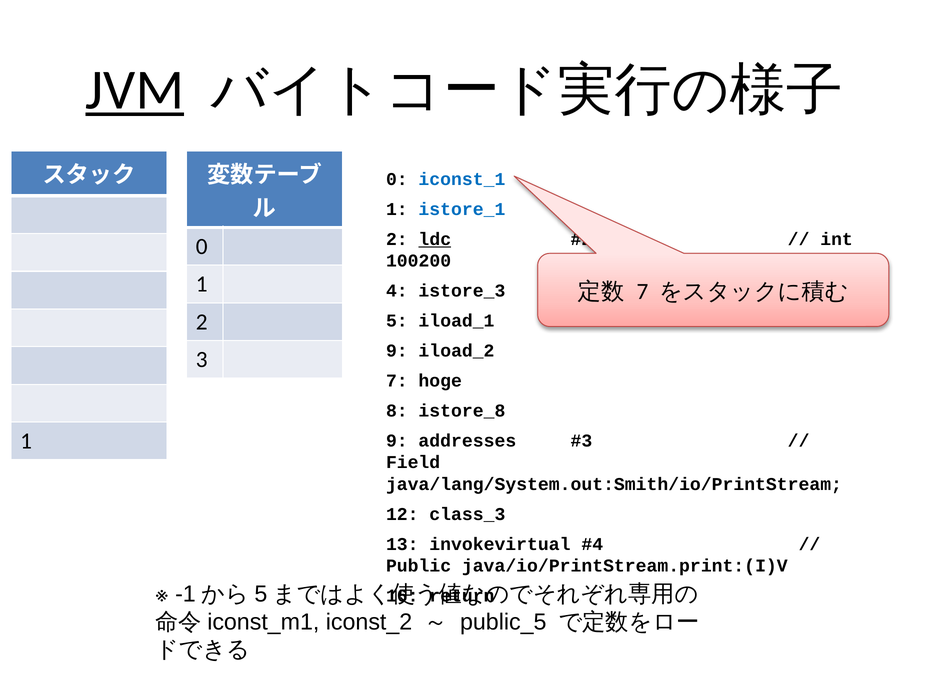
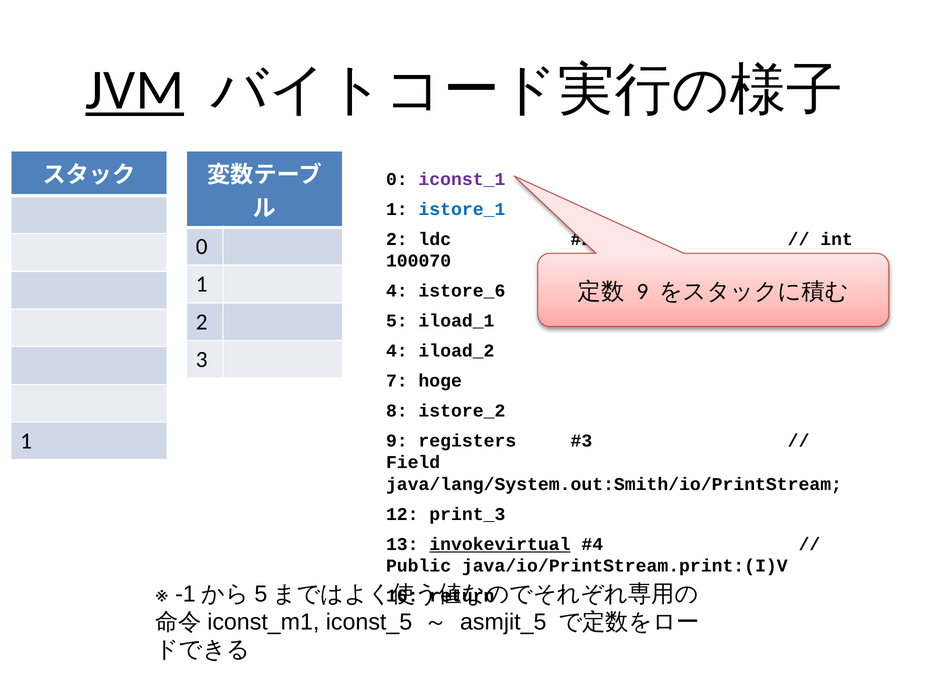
iconst_1 colour: blue -> purple
ldc underline: present -> none
100200: 100200 -> 100070
7 at (642, 291): 7 -> 9
istore_3: istore_3 -> istore_6
9 at (397, 351): 9 -> 4
istore_8: istore_8 -> istore_2
addresses: addresses -> registers
class_3: class_3 -> print_3
invokevirtual underline: none -> present
iconst_2: iconst_2 -> iconst_5
public_5: public_5 -> asmjit_5
